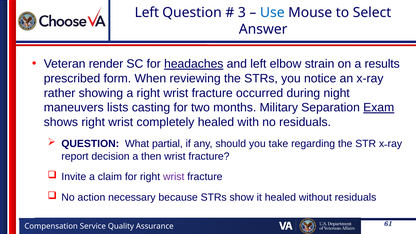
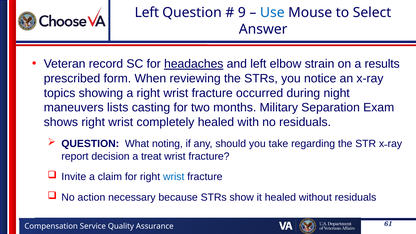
3: 3 -> 9
render: render -> record
rather: rather -> topics
Exam underline: present -> none
partial: partial -> noting
then: then -> treat
wrist at (174, 177) colour: purple -> blue
